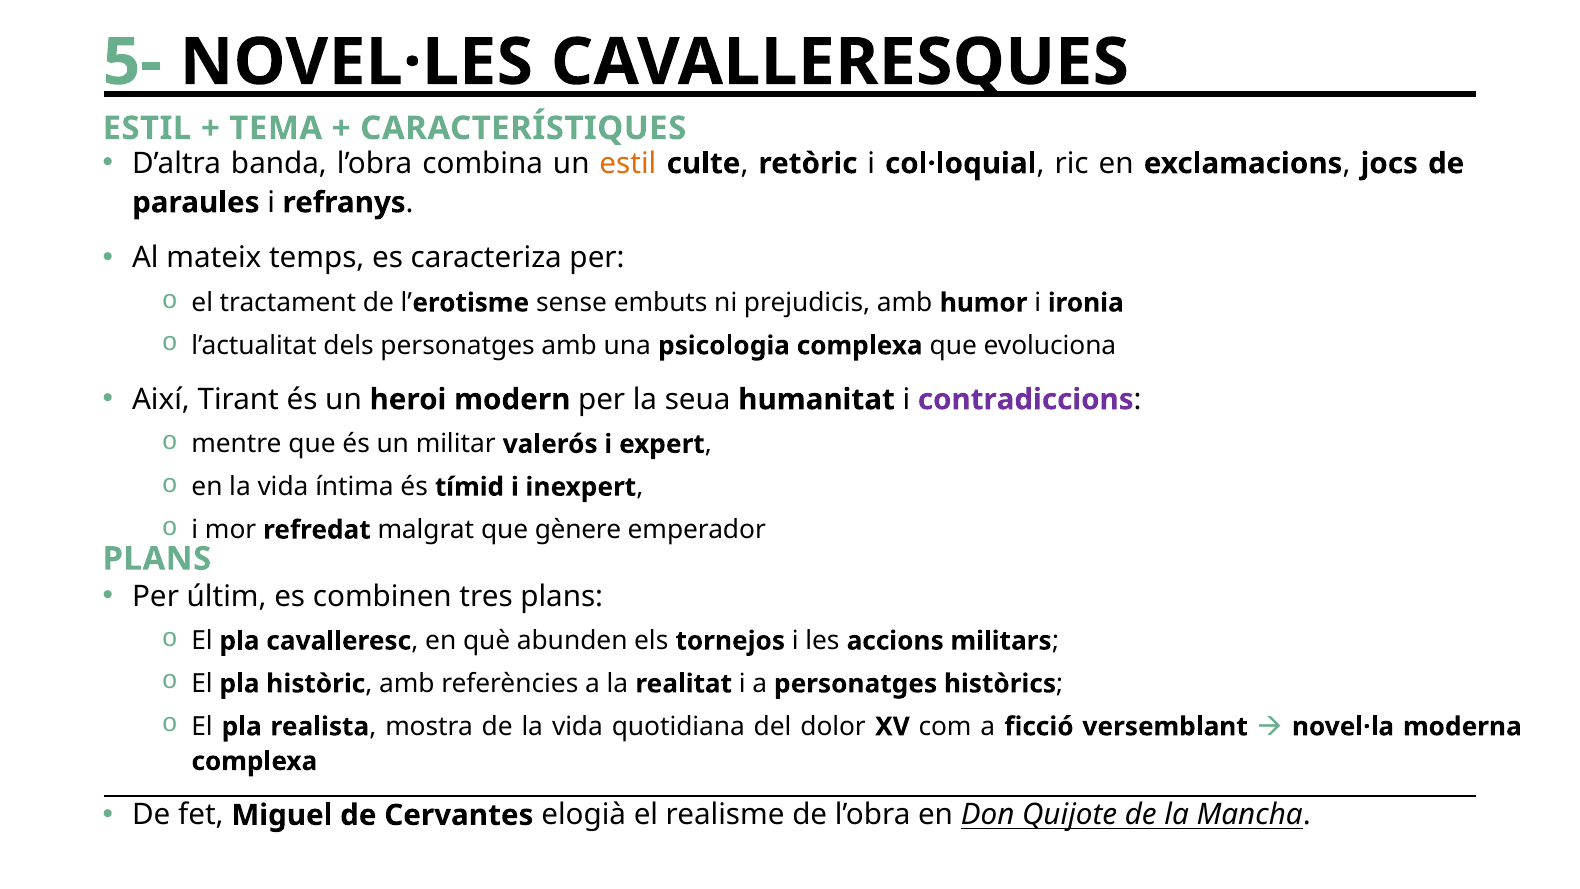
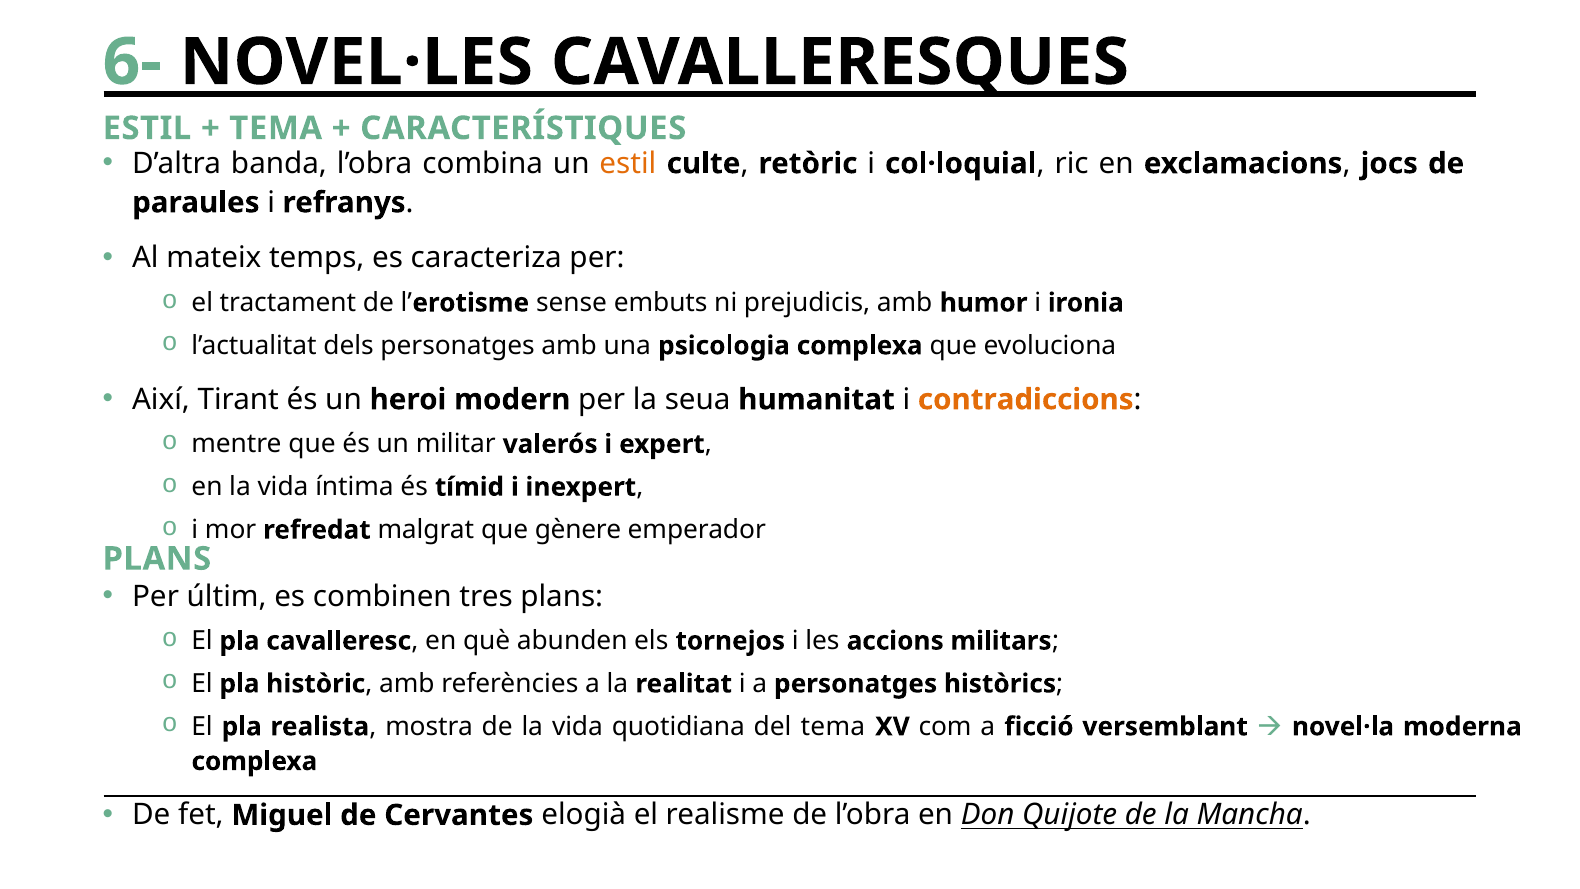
5-: 5- -> 6-
contradiccions colour: purple -> orange
del dolor: dolor -> tema
